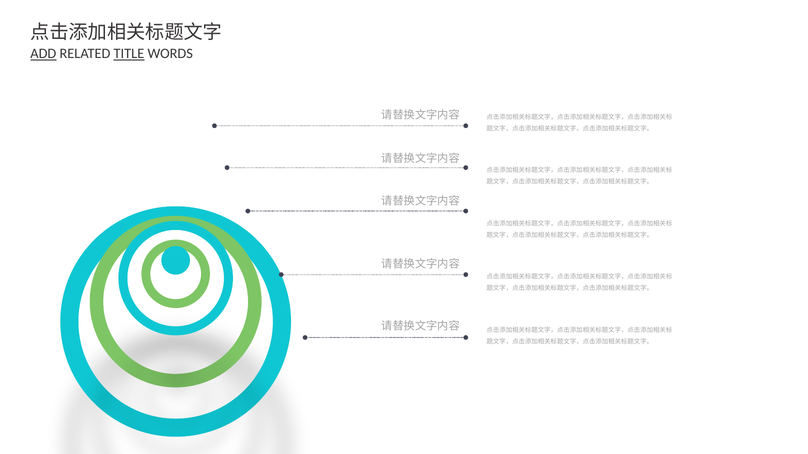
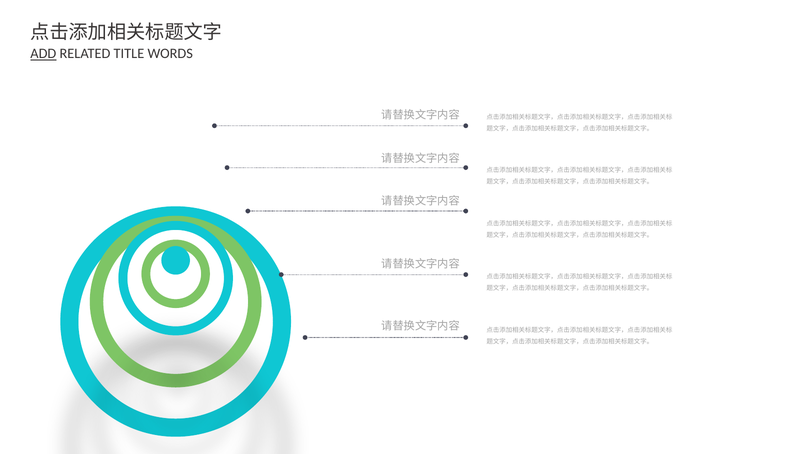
TITLE underline: present -> none
